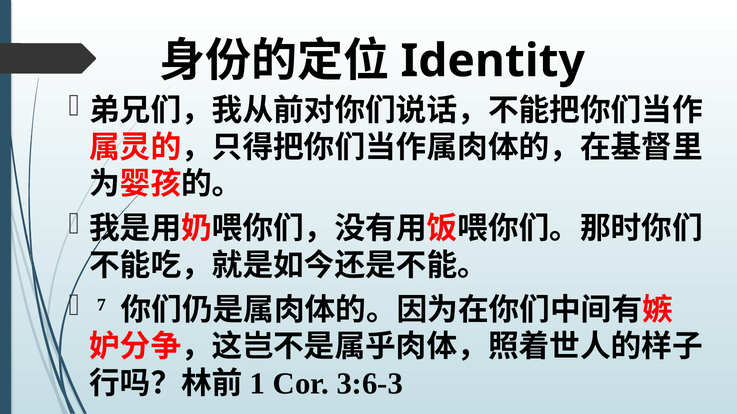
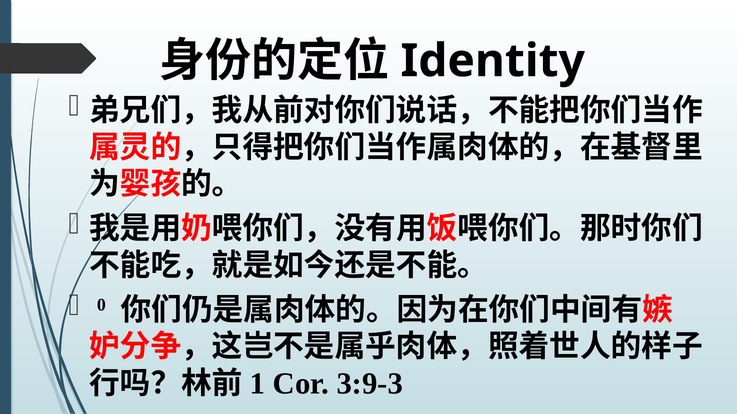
7: 7 -> 0
3:6-3: 3:6-3 -> 3:9-3
